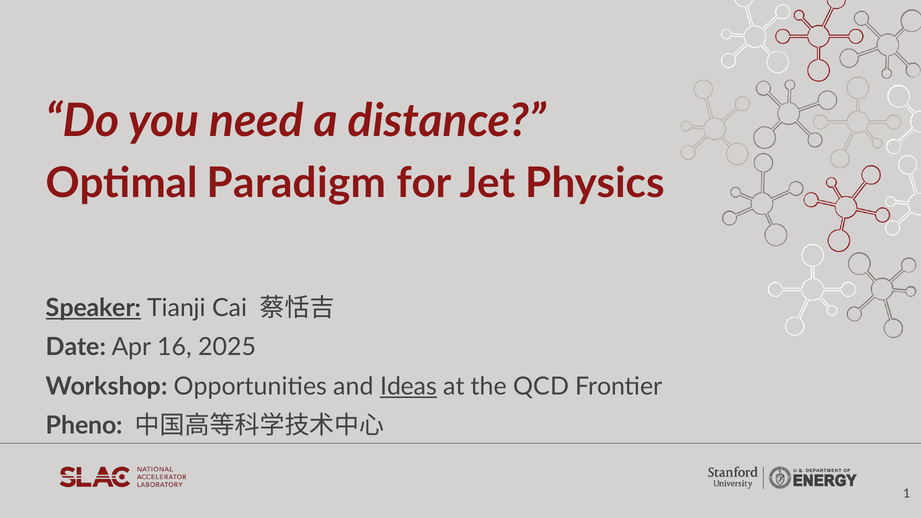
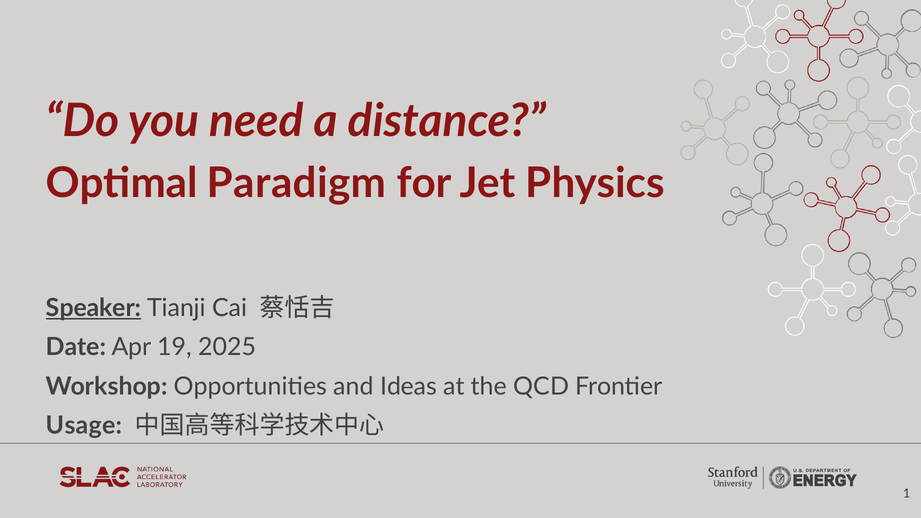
16: 16 -> 19
Ideas underline: present -> none
Pheno: Pheno -> Usage
